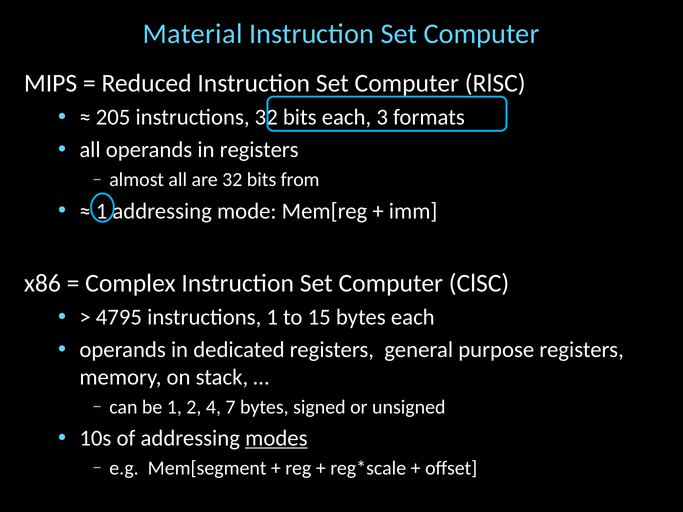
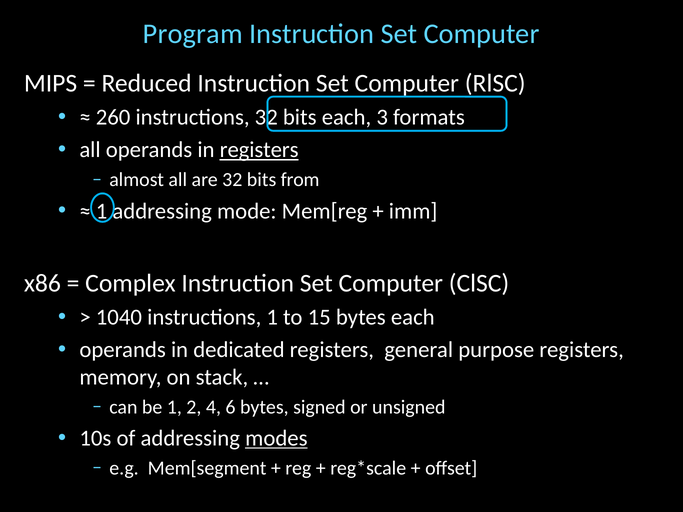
Material: Material -> Program
205: 205 -> 260
registers at (259, 150) underline: none -> present
4795: 4795 -> 1040
7: 7 -> 6
